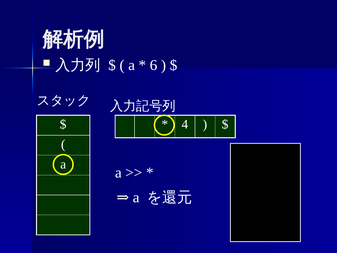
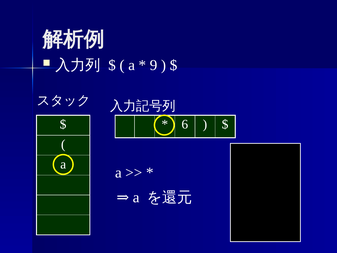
6: 6 -> 9
4: 4 -> 6
